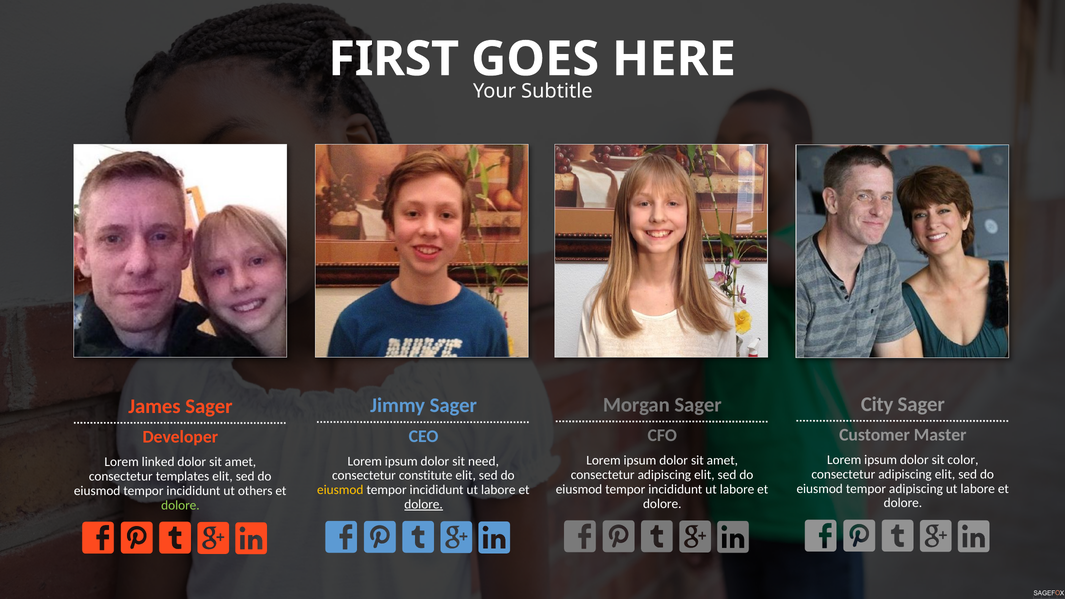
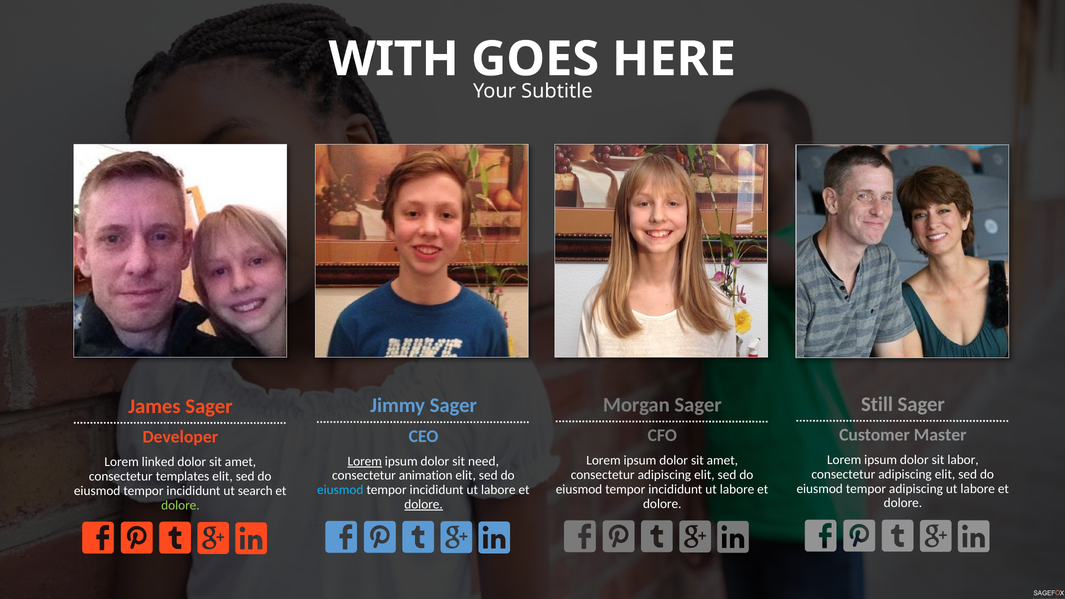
FIRST: FIRST -> WITH
City: City -> Still
color: color -> labor
Lorem at (365, 461) underline: none -> present
constitute: constitute -> animation
eiusmod at (340, 490) colour: yellow -> light blue
others: others -> search
